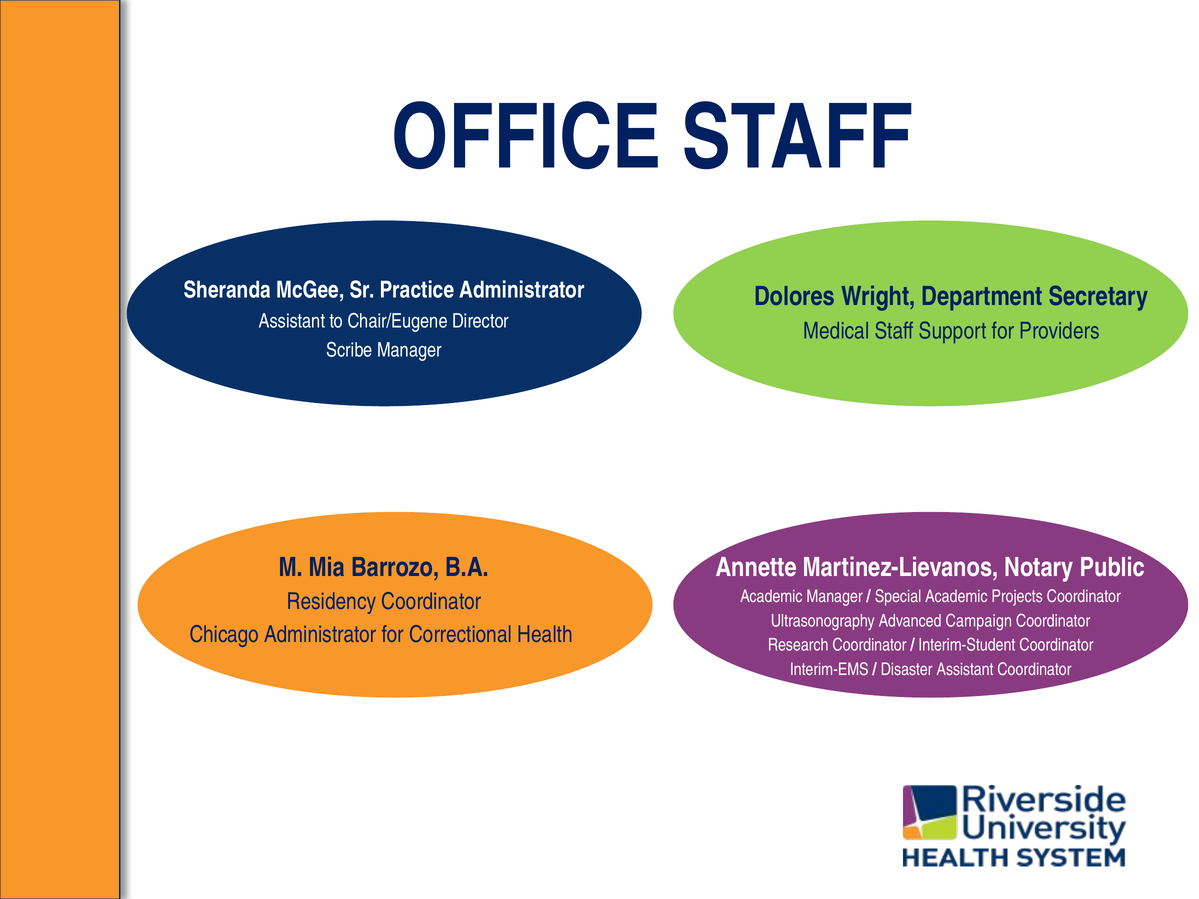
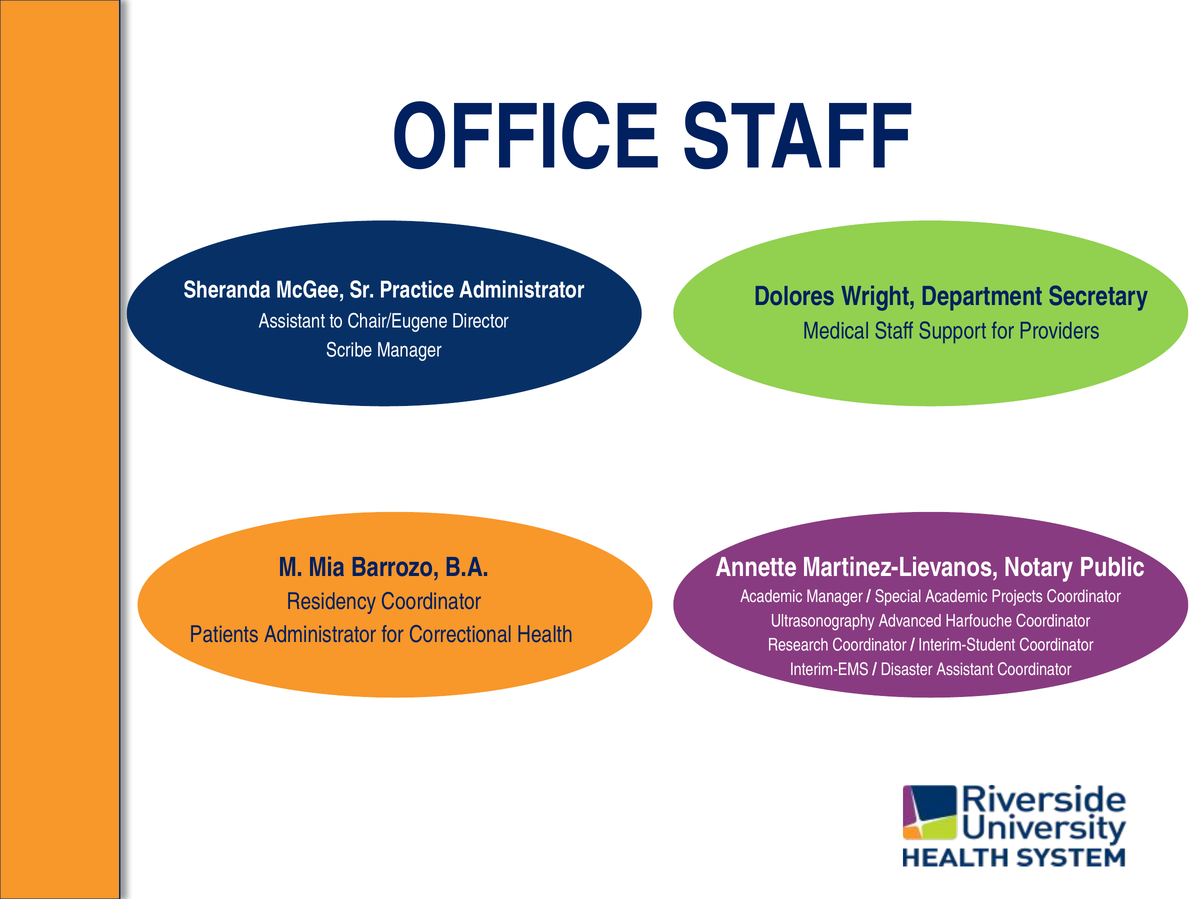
Campaign: Campaign -> Harfouche
Chicago: Chicago -> Patients
